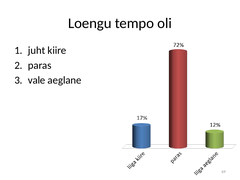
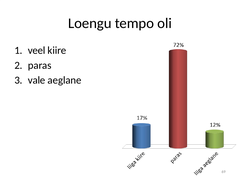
juht: juht -> veel
